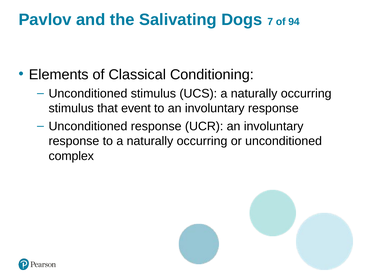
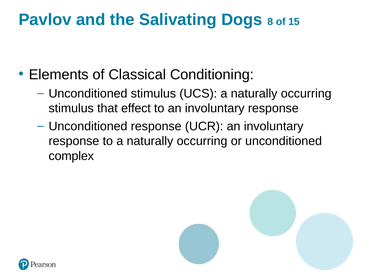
7: 7 -> 8
94: 94 -> 15
event: event -> effect
